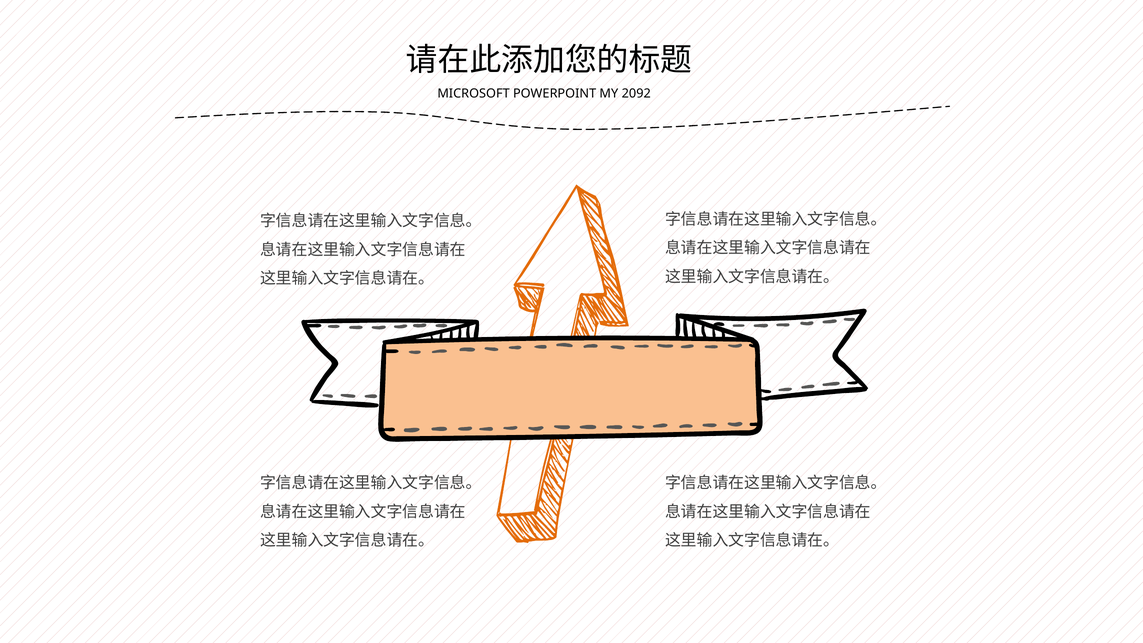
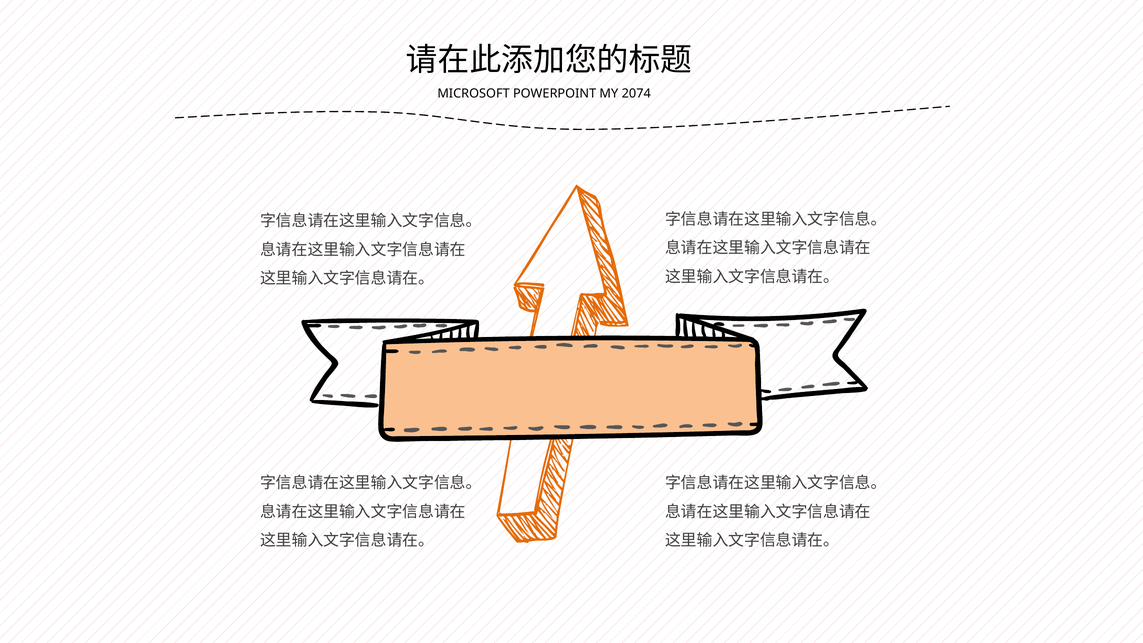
2092: 2092 -> 2074
